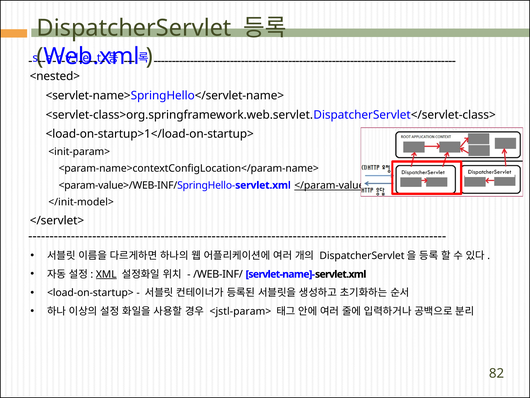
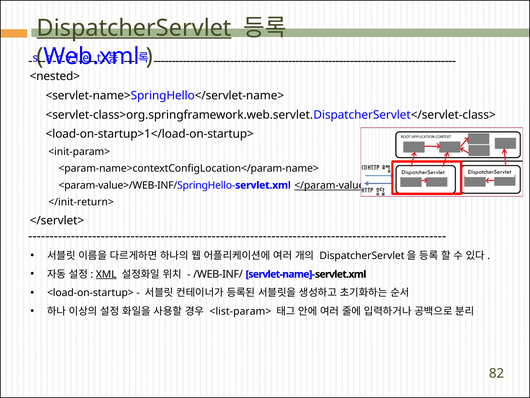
DispatcherServlet underline: none -> present
</init-model>: </init-model> -> </init-return>
<jstl-param>: <jstl-param> -> <list-param>
